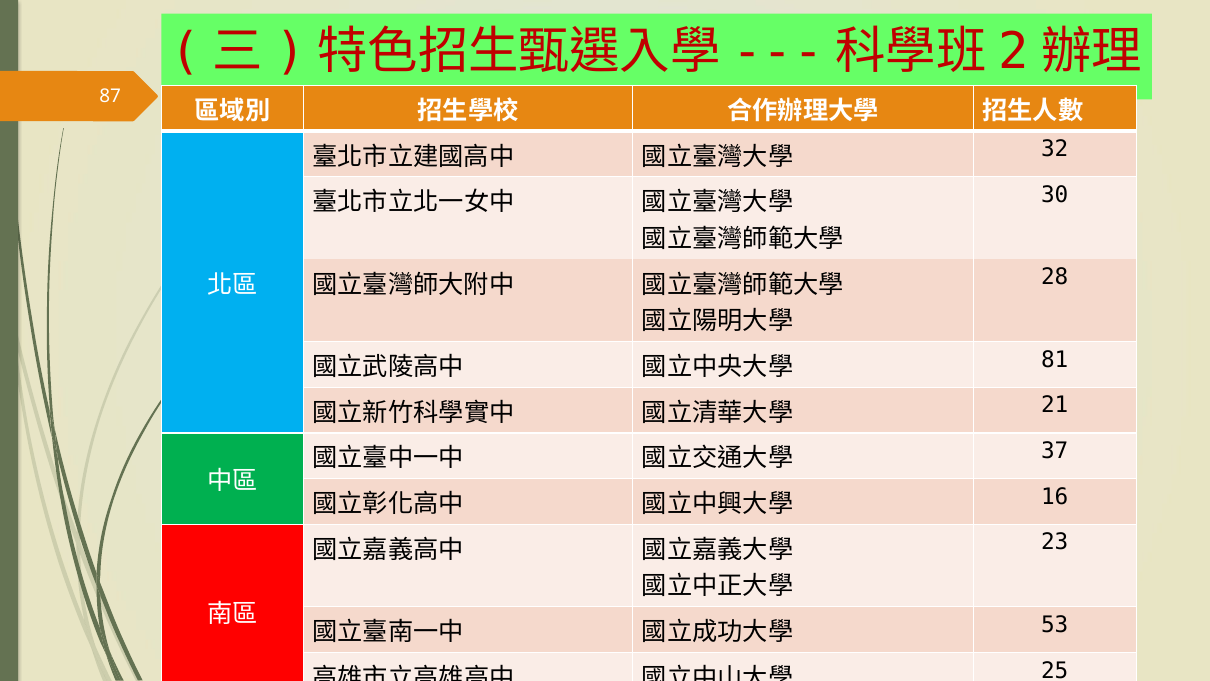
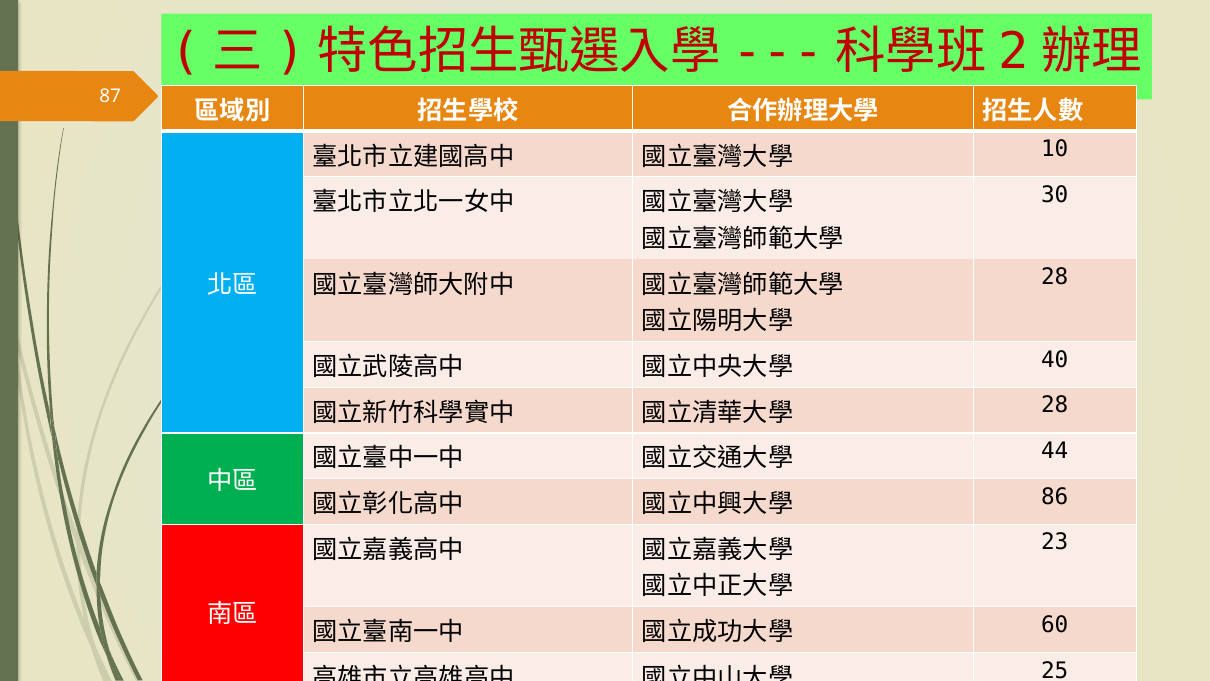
32: 32 -> 10
81: 81 -> 40
21 at (1055, 405): 21 -> 28
37: 37 -> 44
16: 16 -> 86
53: 53 -> 60
